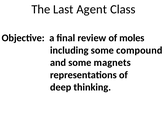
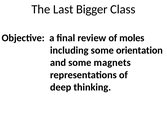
Agent: Agent -> Bigger
compound: compound -> orientation
